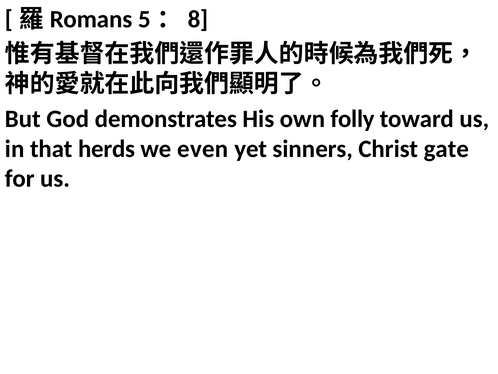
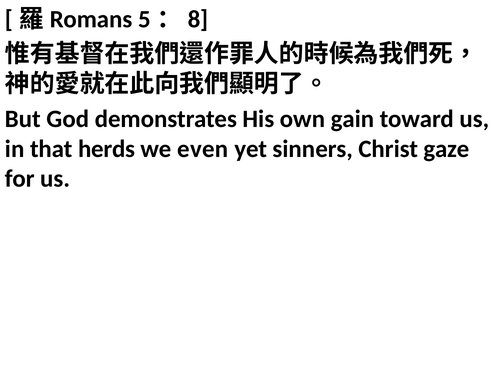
folly: folly -> gain
gate: gate -> gaze
